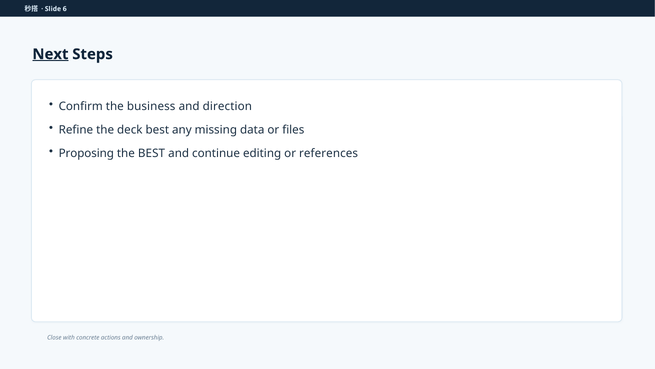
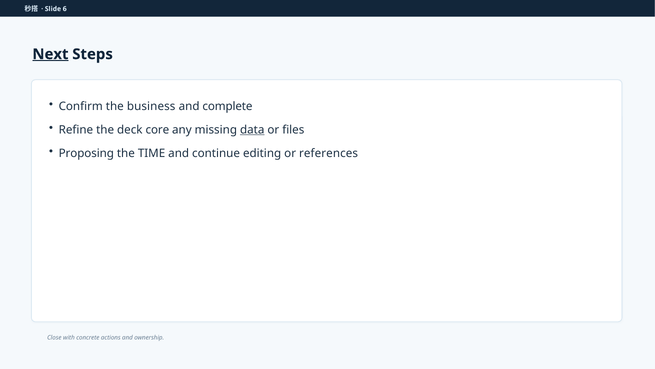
direction: direction -> complete
deck best: best -> core
data underline: none -> present
the BEST: BEST -> TIME
